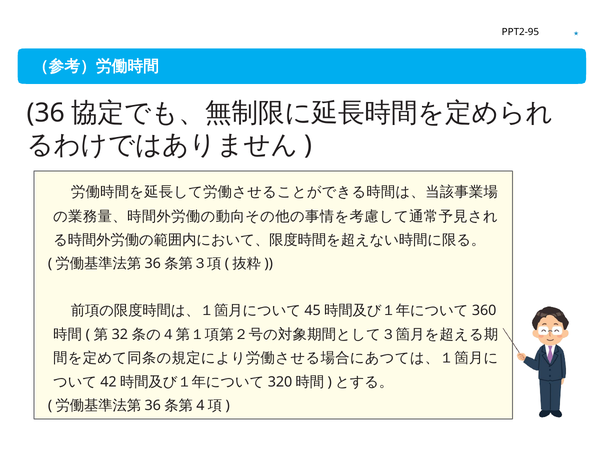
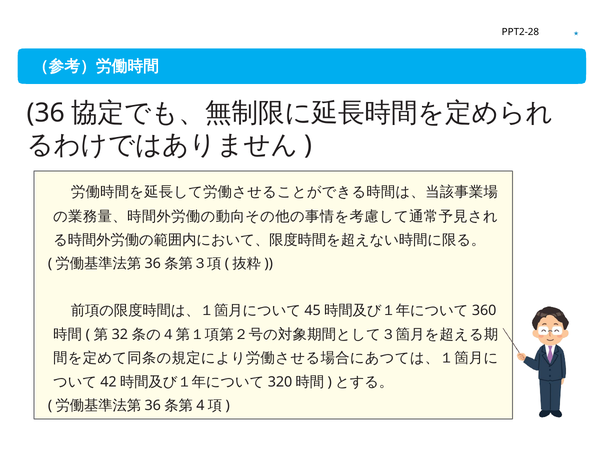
PPT2-95: PPT2-95 -> PPT2-28
